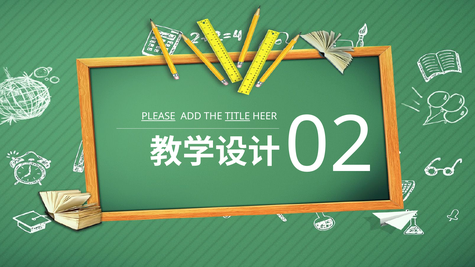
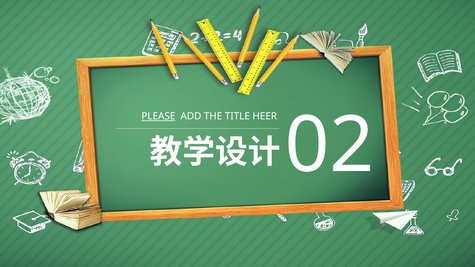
TITLE underline: present -> none
